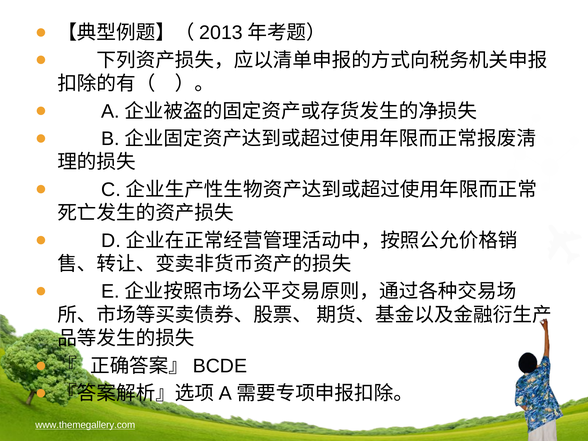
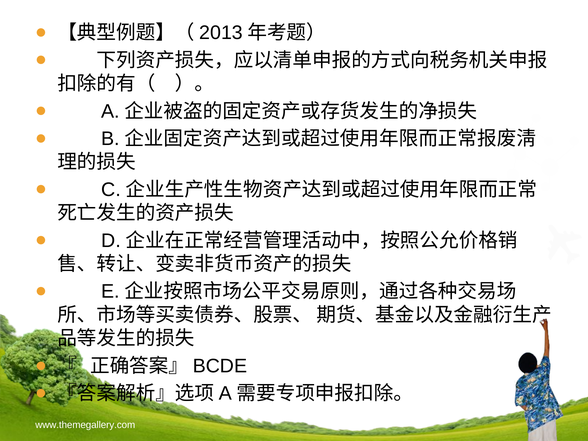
www.themegallery.com underline: present -> none
